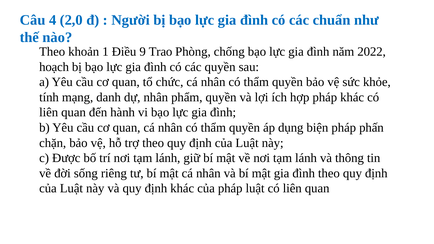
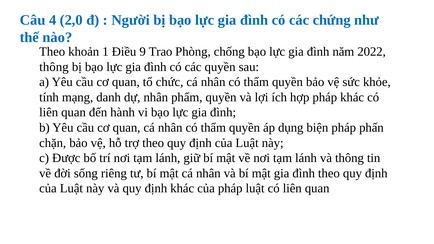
chuẩn: chuẩn -> chứng
hoạch at (54, 67): hoạch -> thông
